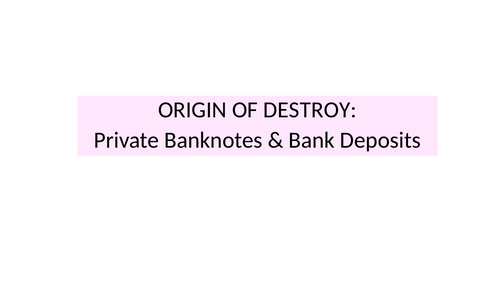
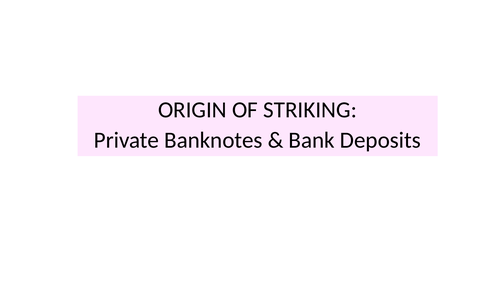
DESTROY: DESTROY -> STRIKING
